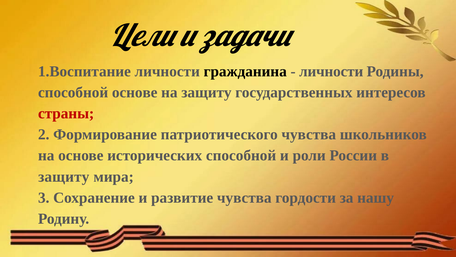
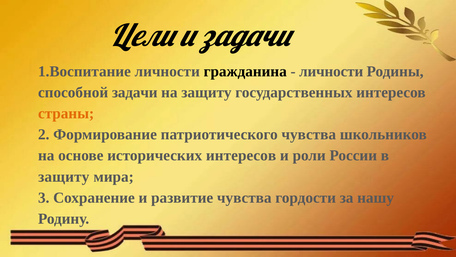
способной основе: основе -> задачи
страны colour: red -> orange
исторических способной: способной -> интересов
